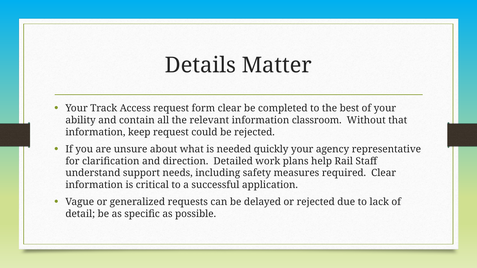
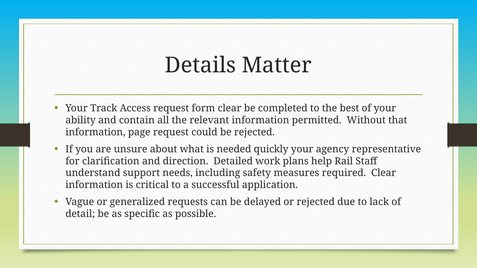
classroom: classroom -> permitted
keep: keep -> page
